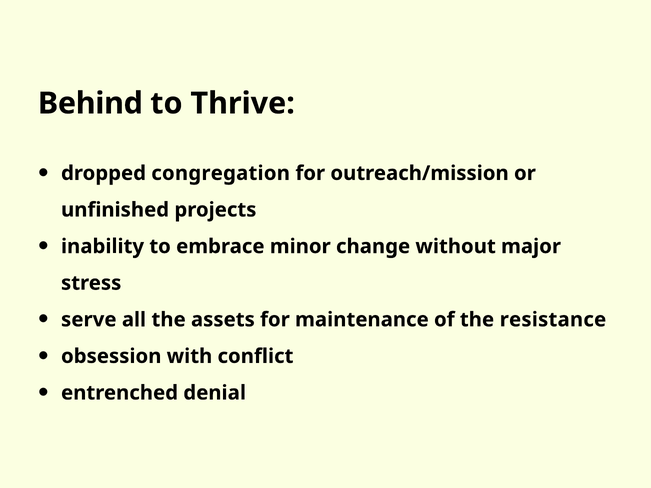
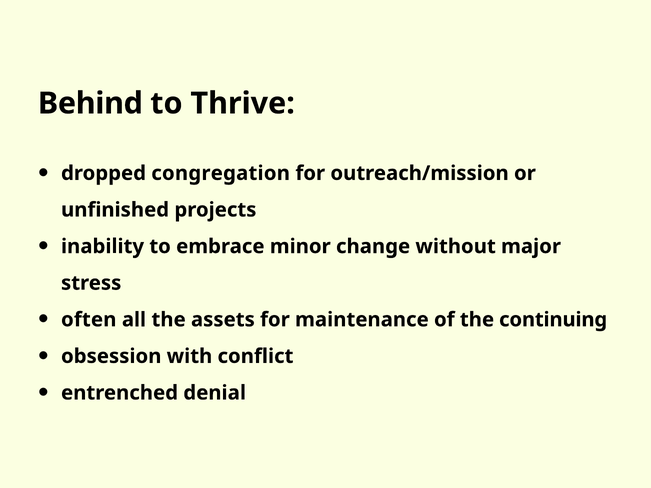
serve: serve -> often
resistance: resistance -> continuing
